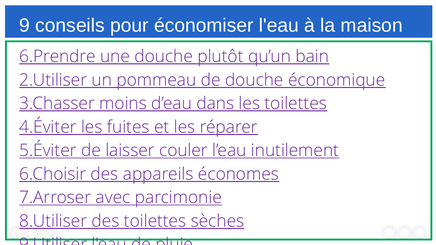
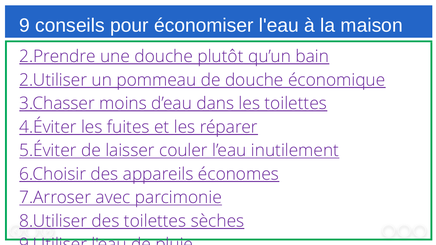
6.Prendre: 6.Prendre -> 2.Prendre
